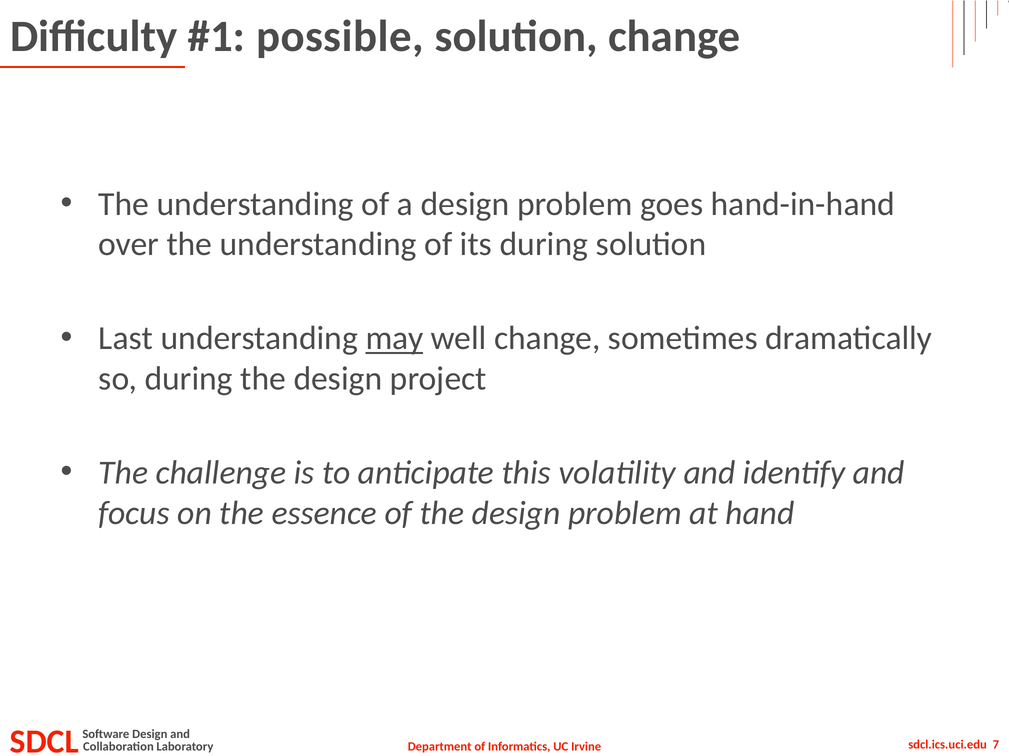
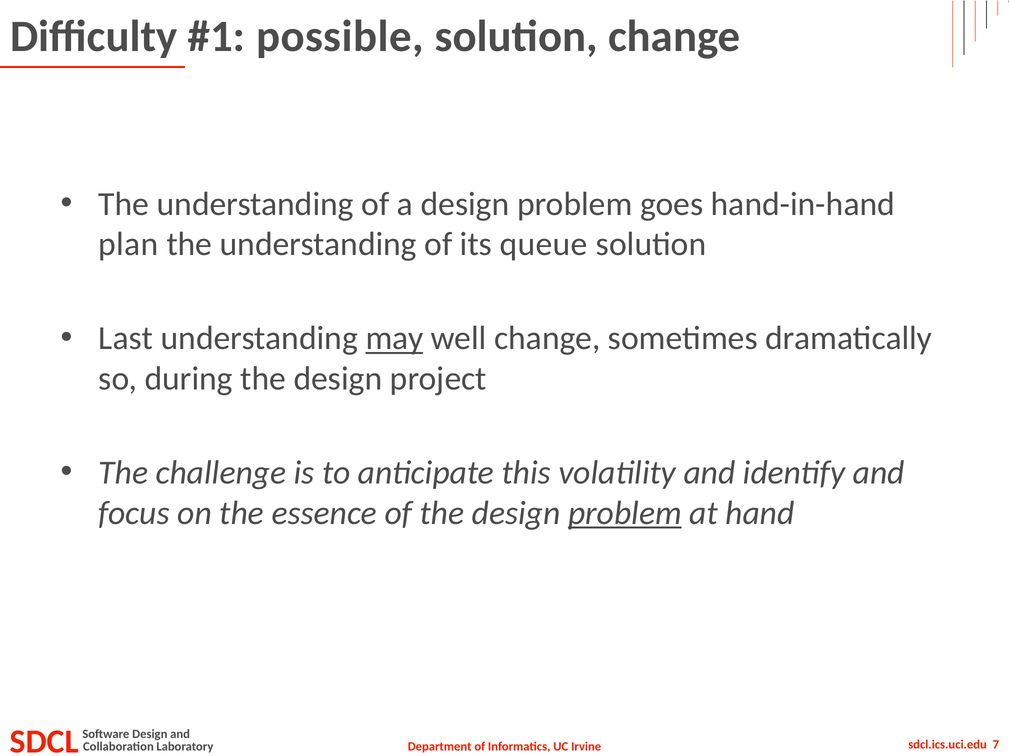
over: over -> plan
its during: during -> queue
problem at (625, 514) underline: none -> present
